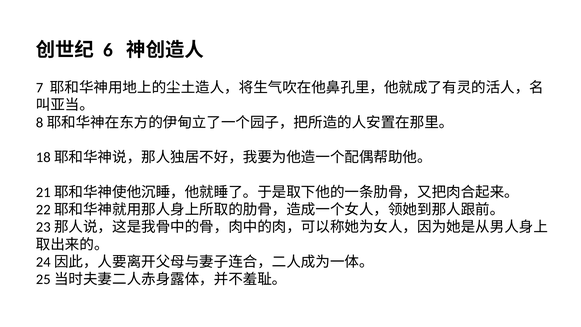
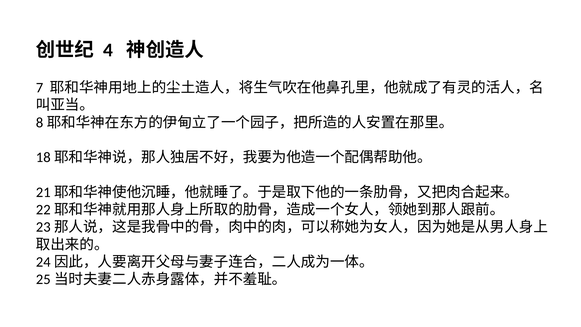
6: 6 -> 4
